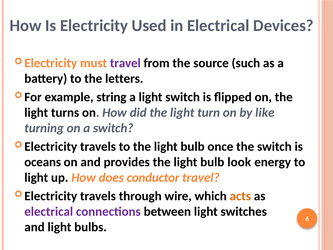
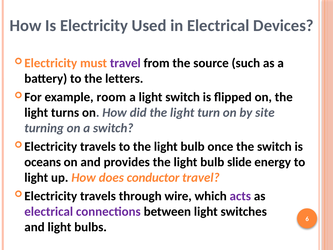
string: string -> room
like: like -> site
look: look -> slide
acts colour: orange -> purple
